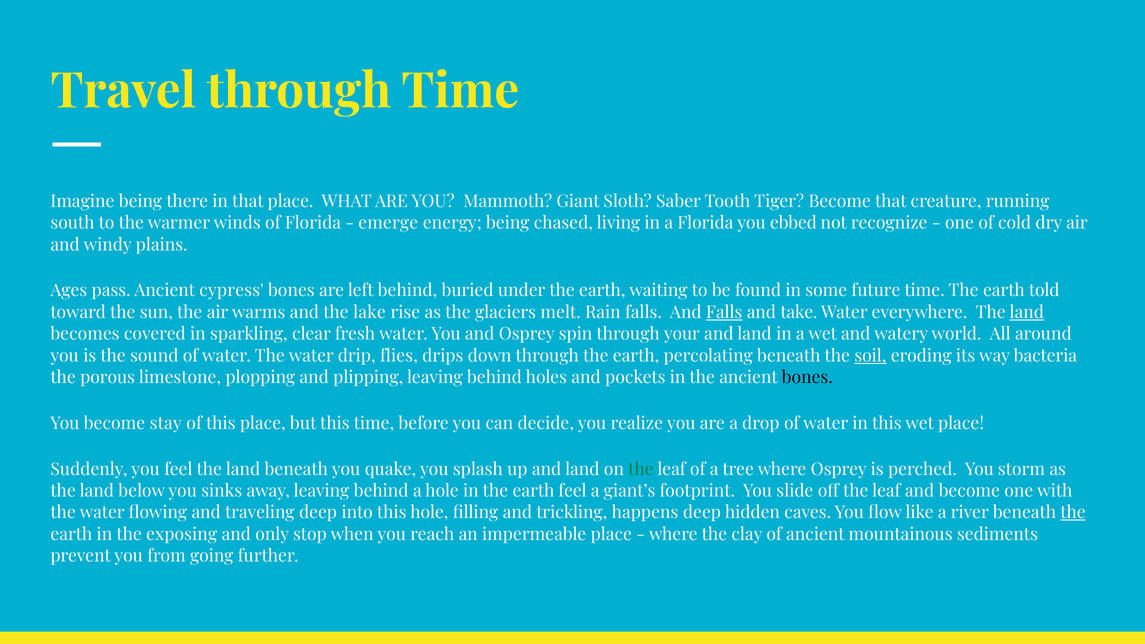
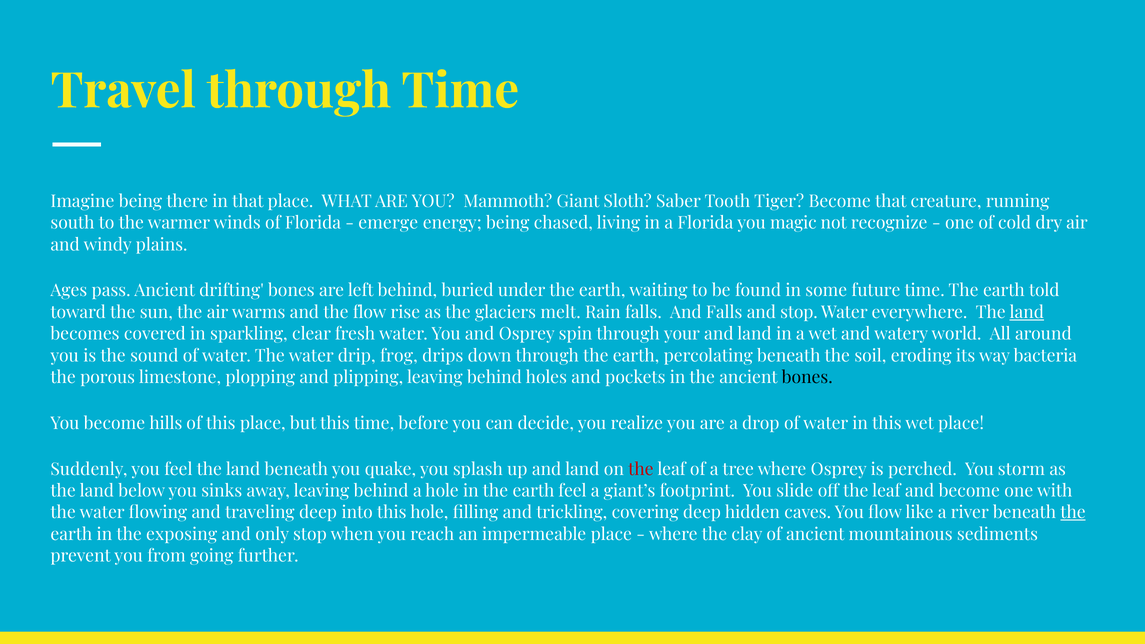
ebbed: ebbed -> magic
cypress: cypress -> drifting
the lake: lake -> flow
Falls at (724, 312) underline: present -> none
and take: take -> stop
flies: flies -> frog
soil underline: present -> none
stay: stay -> hills
the at (641, 469) colour: green -> red
happens: happens -> covering
